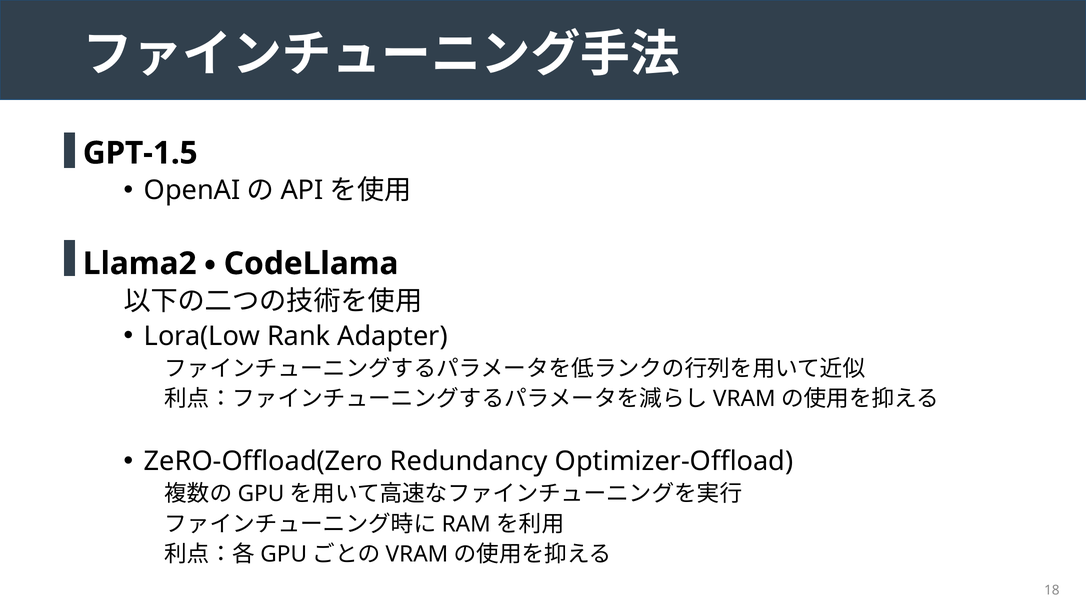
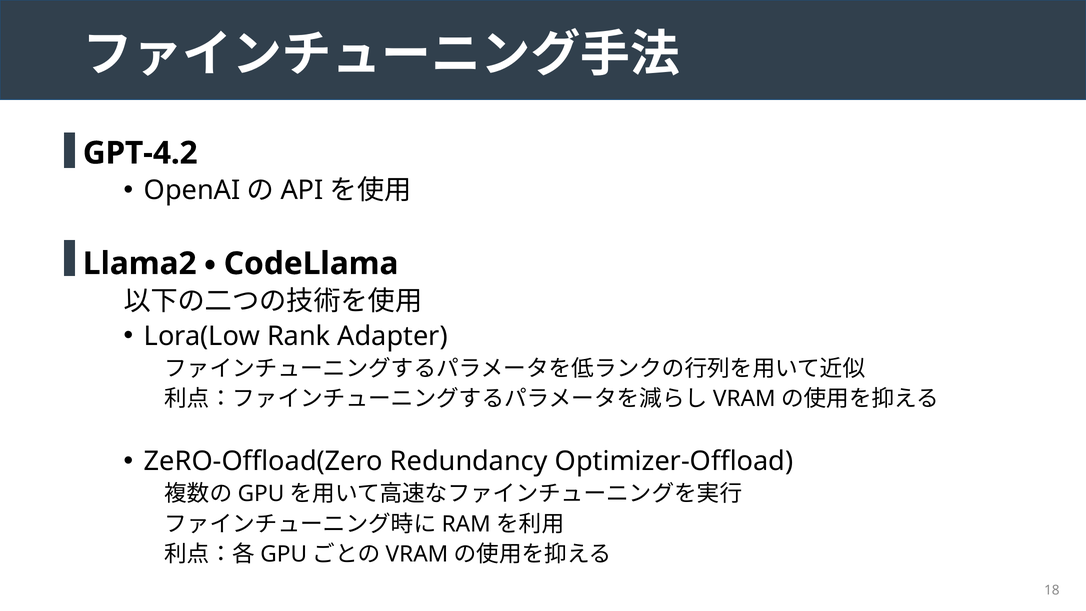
GPT-1.5: GPT-1.5 -> GPT-4.2
